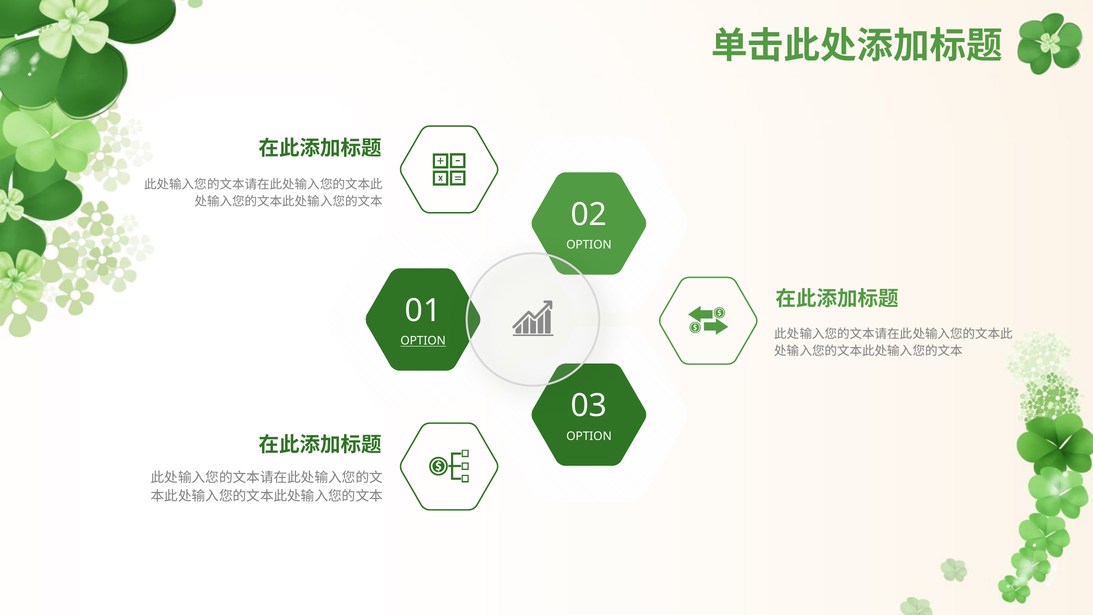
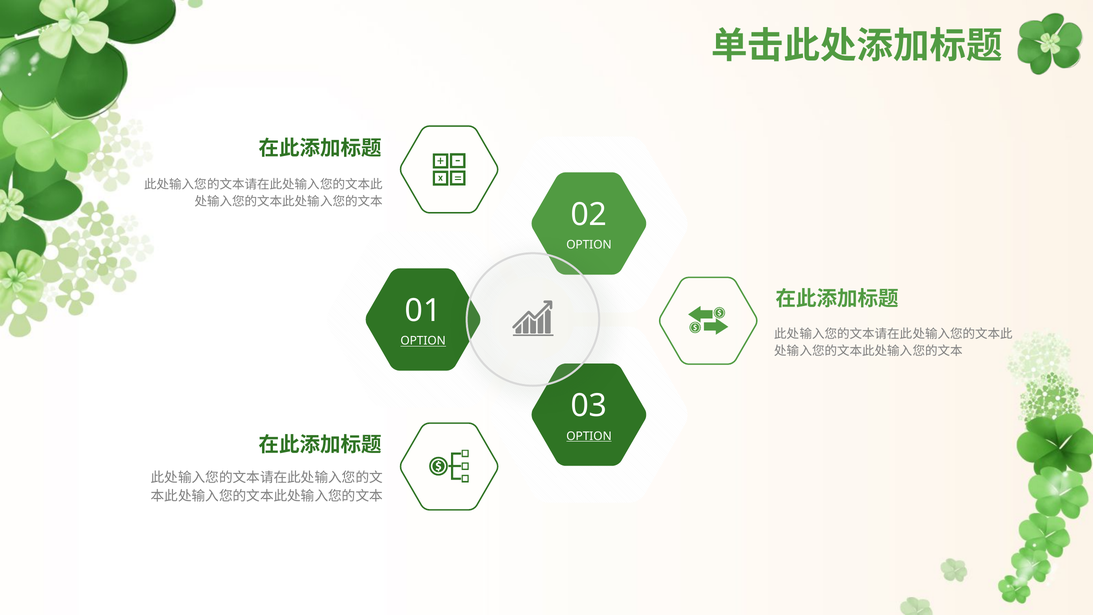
OPTION at (589, 436) underline: none -> present
